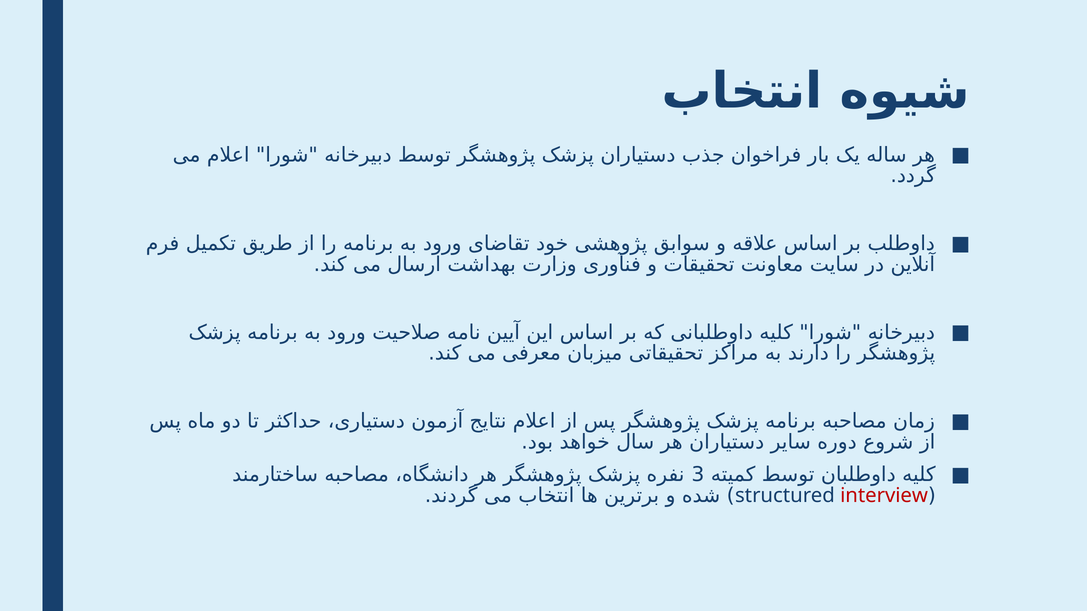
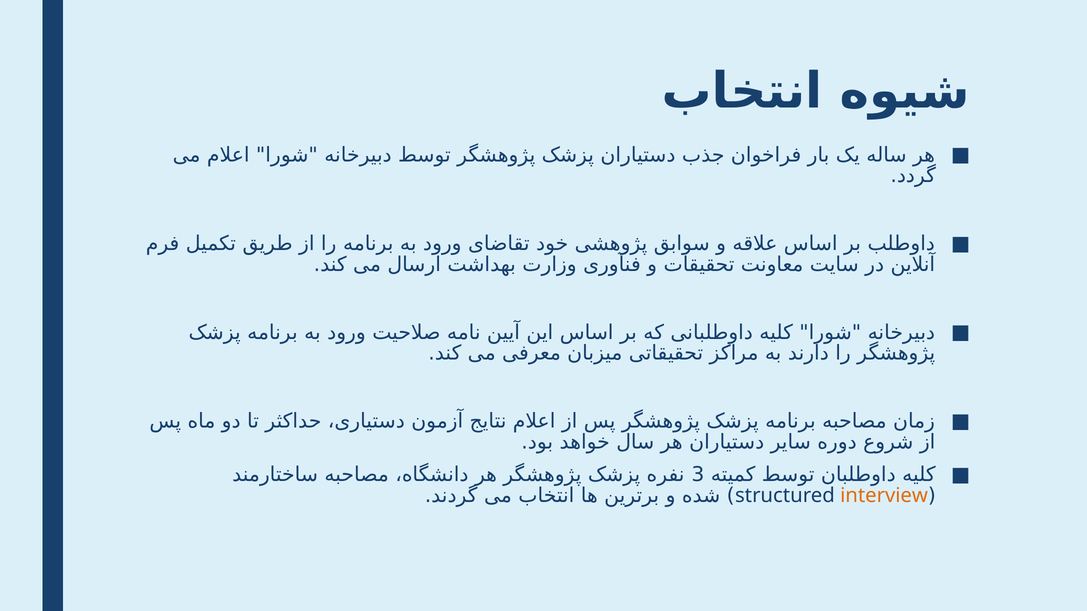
interview colour: red -> orange
